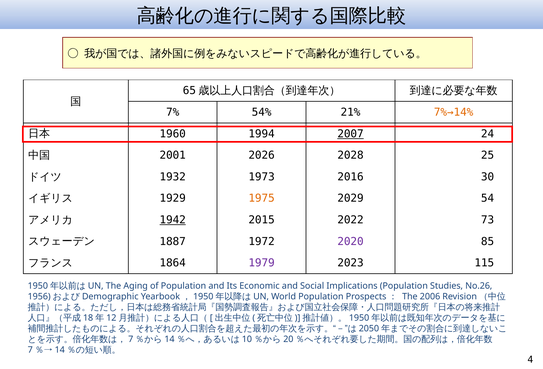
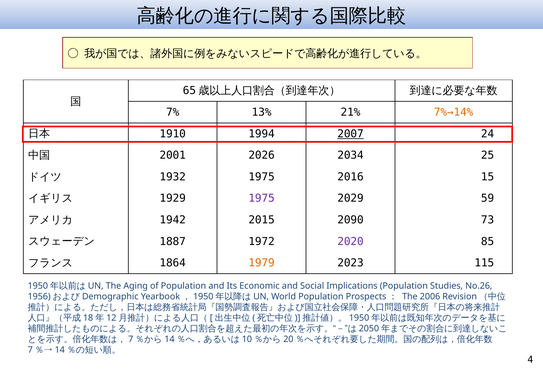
54%: 54% -> 13%
1960: 1960 -> 1910
2028: 2028 -> 2034
1932 1973: 1973 -> 1975
30: 30 -> 15
1975 at (262, 199) colour: orange -> purple
54: 54 -> 59
1942 underline: present -> none
2022: 2022 -> 2090
1979 colour: purple -> orange
